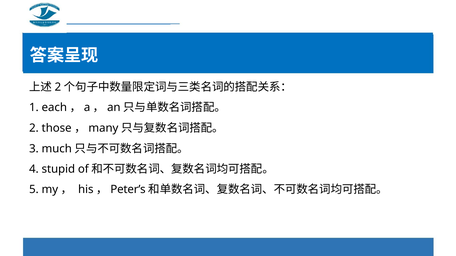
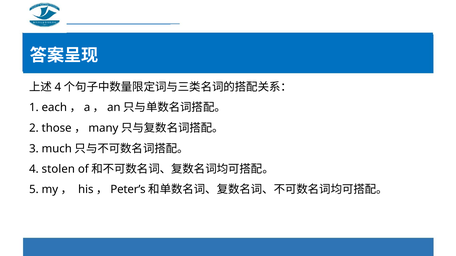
2 at (58, 87): 2 -> 4
stupid: stupid -> stolen
